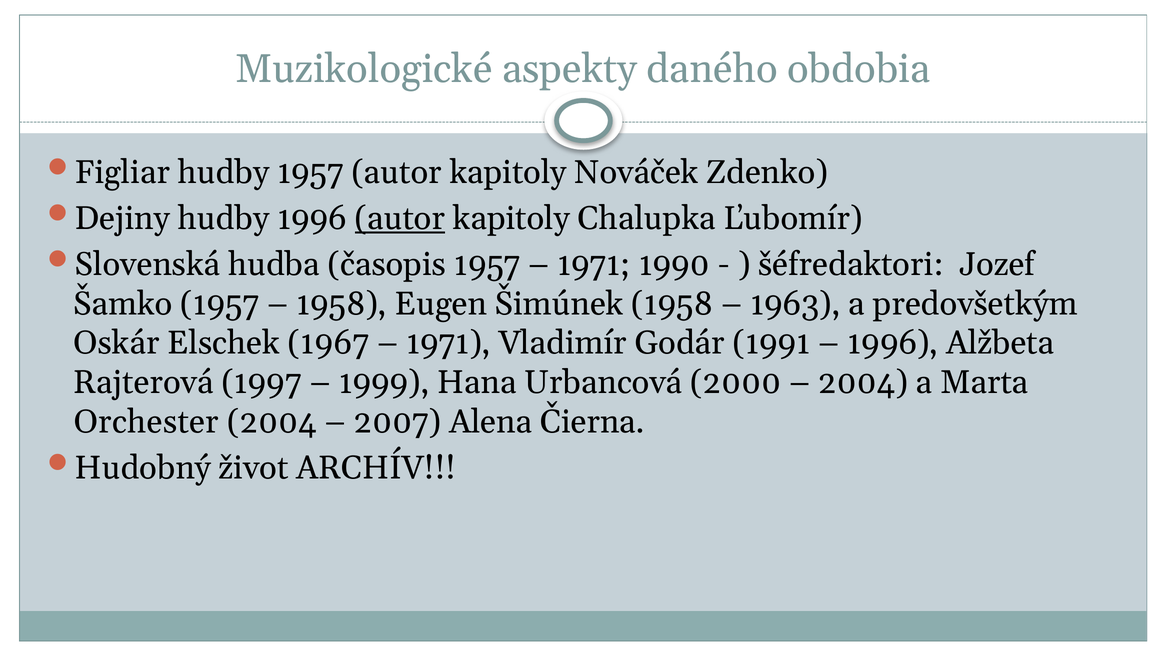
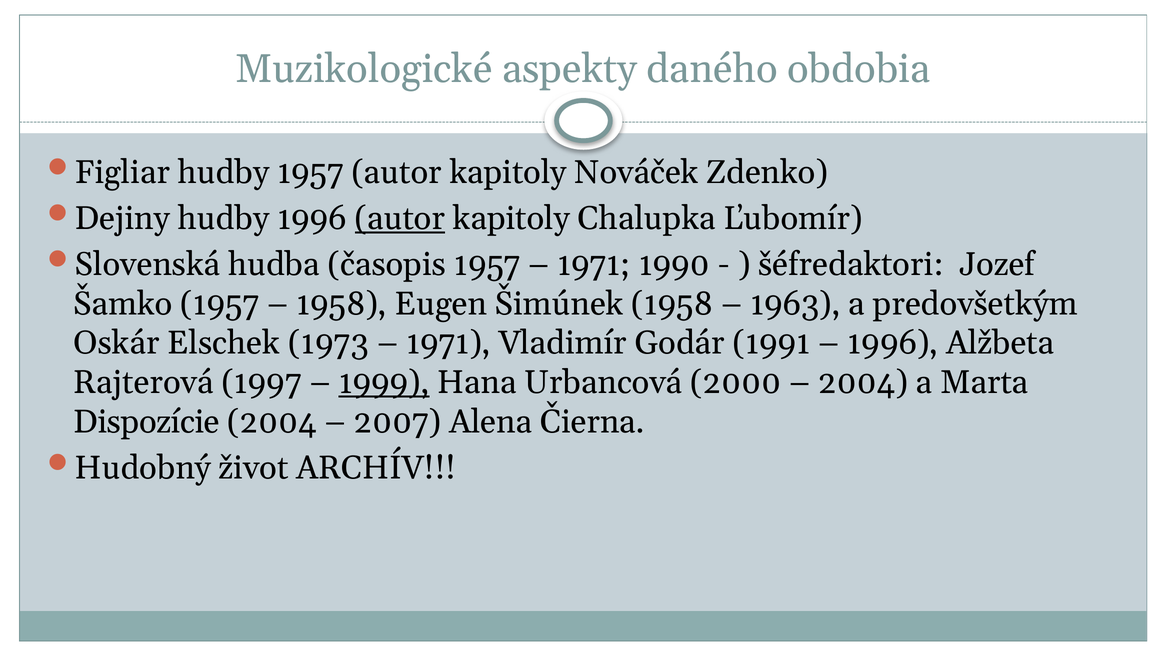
1967: 1967 -> 1973
1999 underline: none -> present
Orchester: Orchester -> Dispozície
